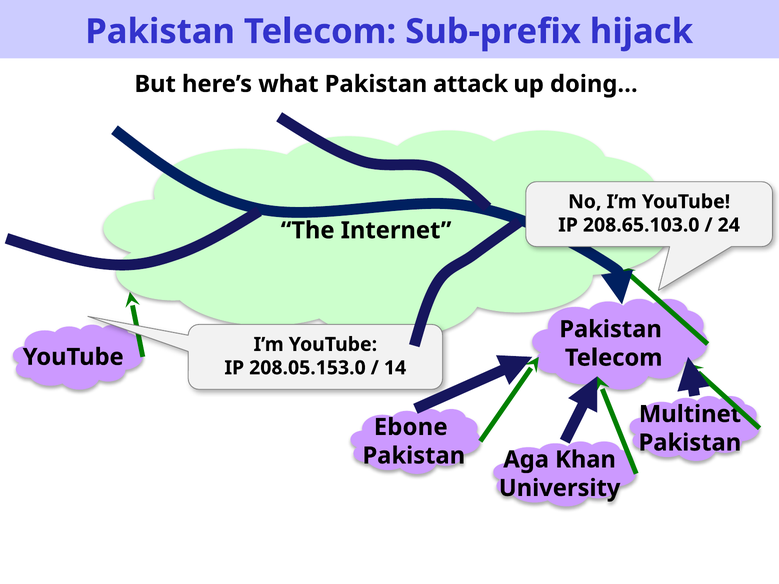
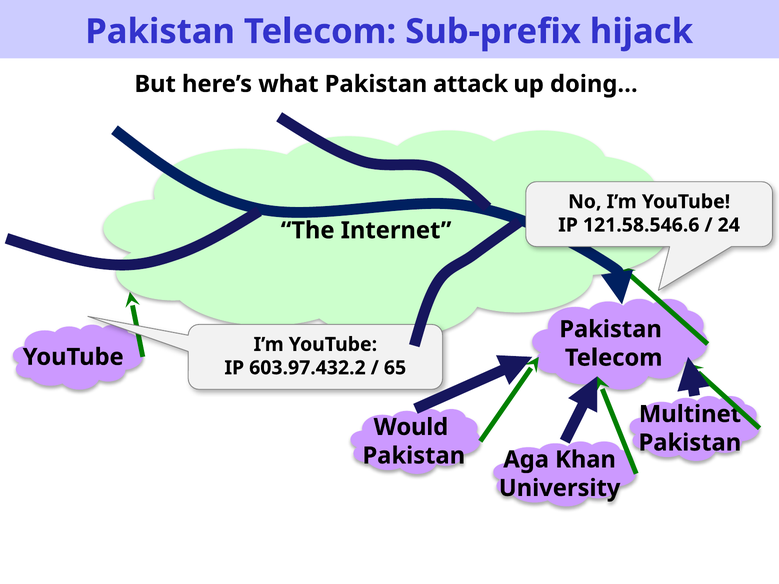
208.65.103.0: 208.65.103.0 -> 121.58.546.6
208.05.153.0: 208.05.153.0 -> 603.97.432.2
14: 14 -> 65
Ebone: Ebone -> Would
